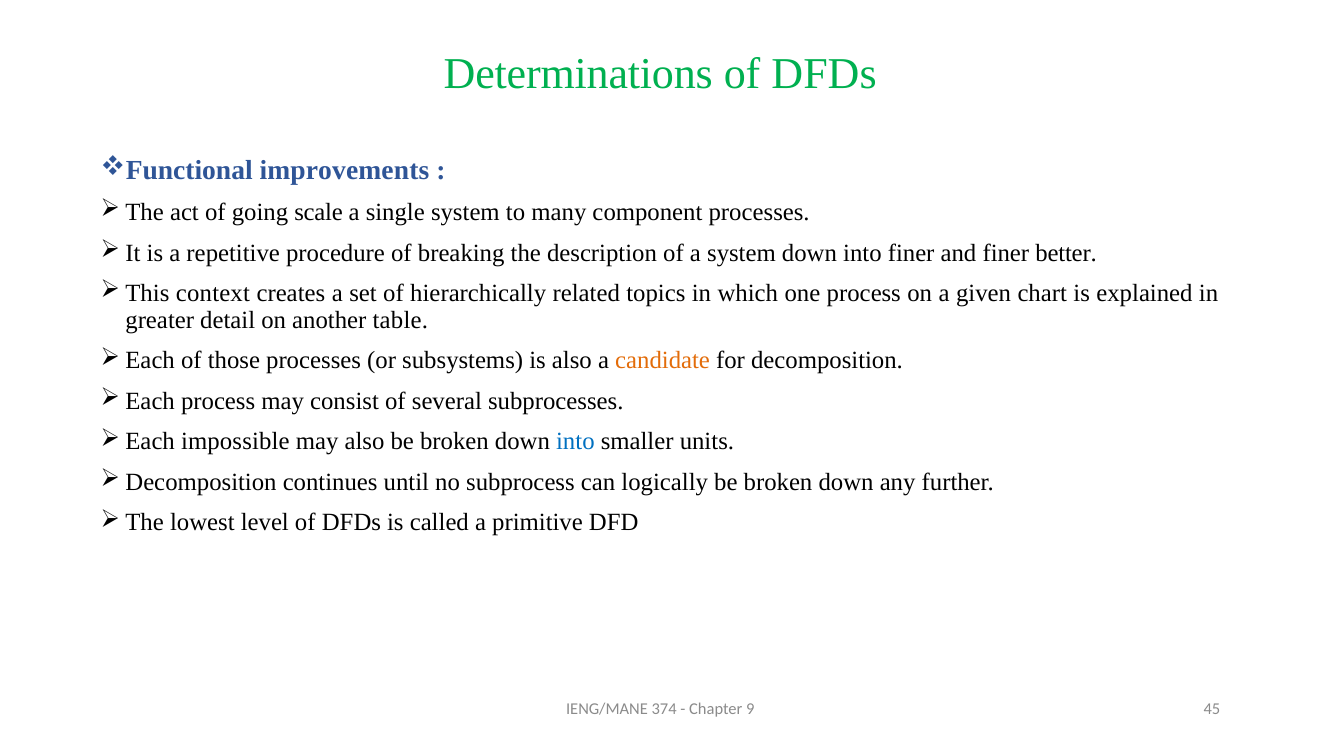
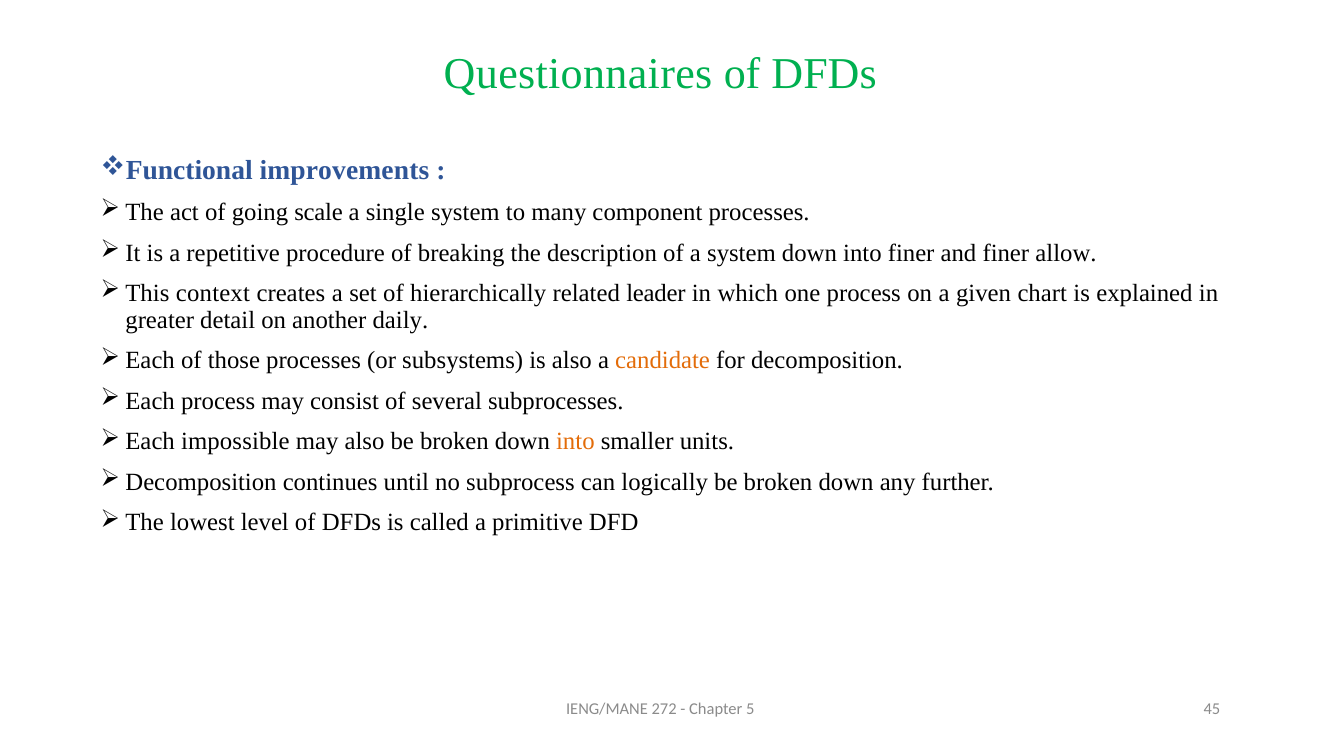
Determinations: Determinations -> Questionnaires
better: better -> allow
topics: topics -> leader
table: table -> daily
into at (575, 442) colour: blue -> orange
374: 374 -> 272
9: 9 -> 5
